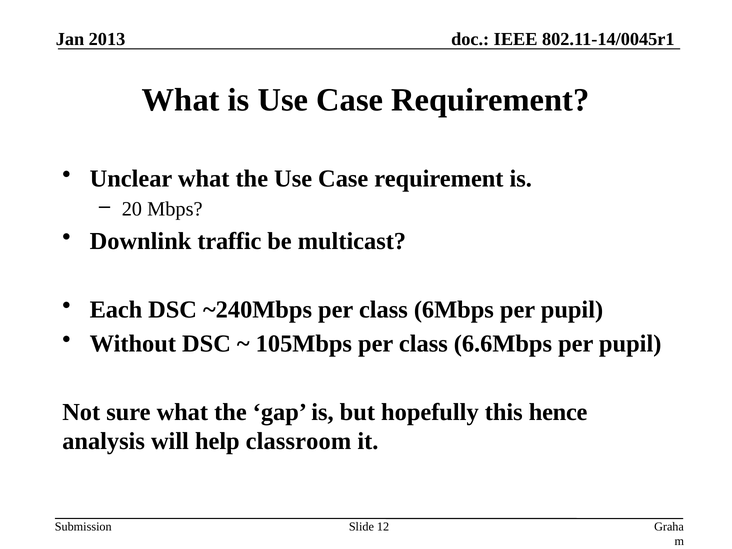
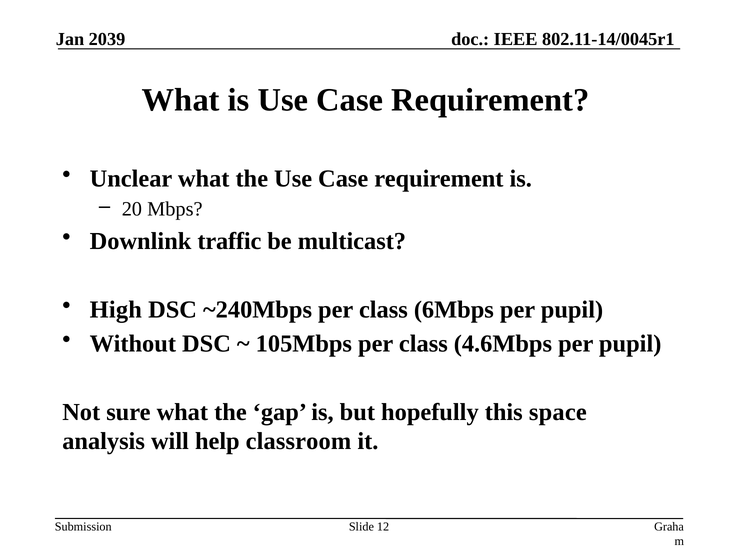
2013: 2013 -> 2039
Each: Each -> High
6.6Mbps: 6.6Mbps -> 4.6Mbps
hence: hence -> space
